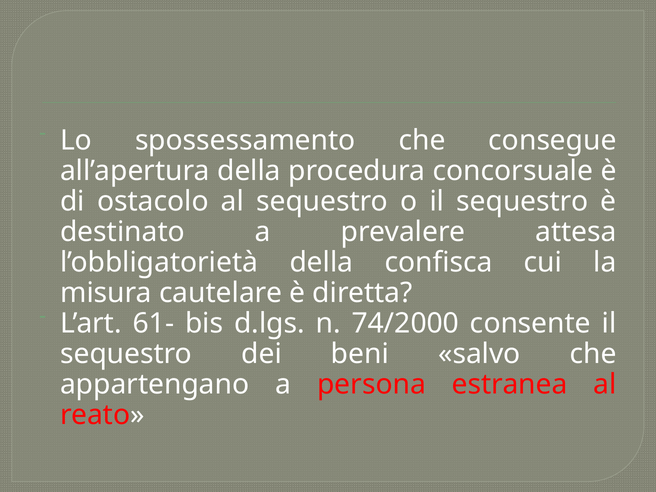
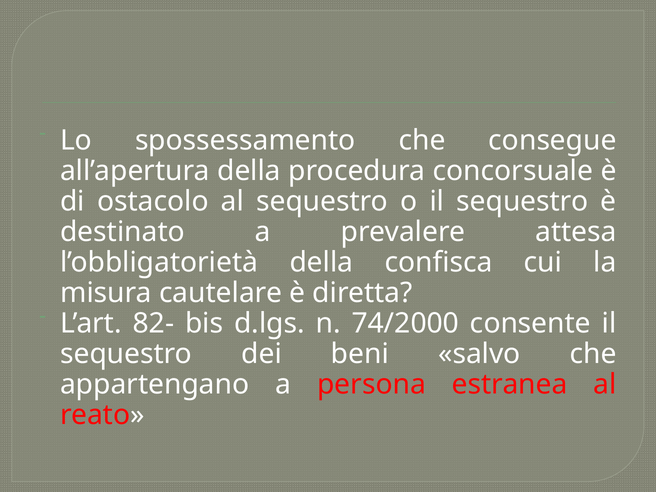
61-: 61- -> 82-
